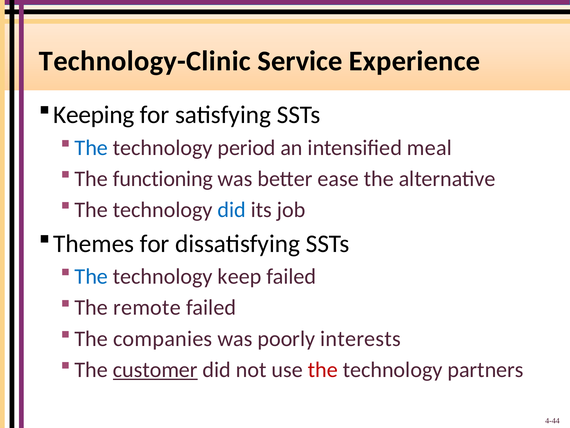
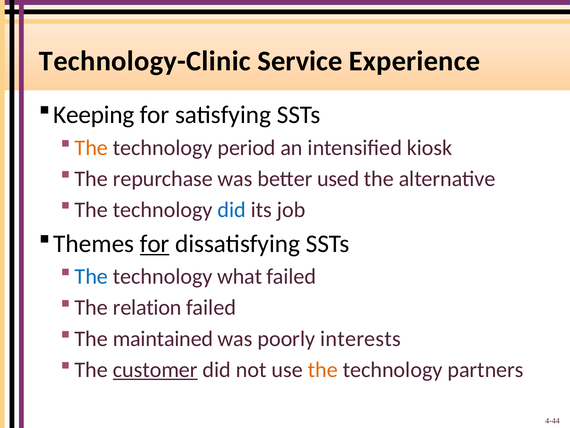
The at (91, 148) colour: blue -> orange
meal: meal -> kiosk
functioning: functioning -> repurchase
ease: ease -> used
for at (155, 243) underline: none -> present
keep: keep -> what
remote: remote -> relation
companies: companies -> maintained
the at (323, 369) colour: red -> orange
